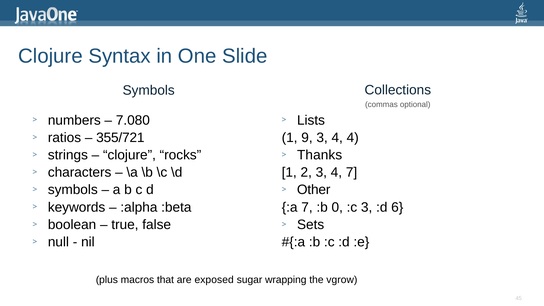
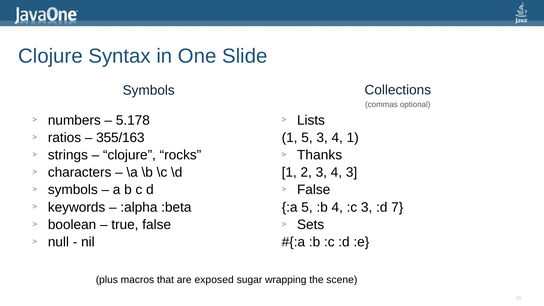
7.080: 7.080 -> 5.178
1 9: 9 -> 5
4 4: 4 -> 1
355/721: 355/721 -> 355/163
4 7: 7 -> 3
Other at (314, 190): Other -> False
:a 7: 7 -> 5
:b 0: 0 -> 4
6: 6 -> 7
vgrow: vgrow -> scene
